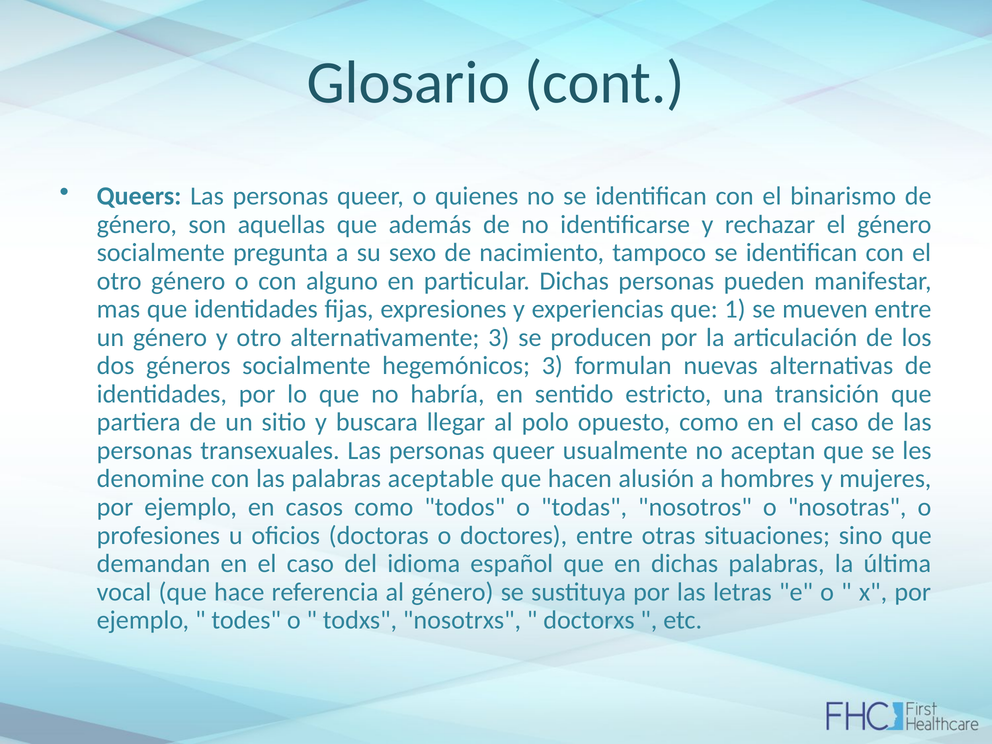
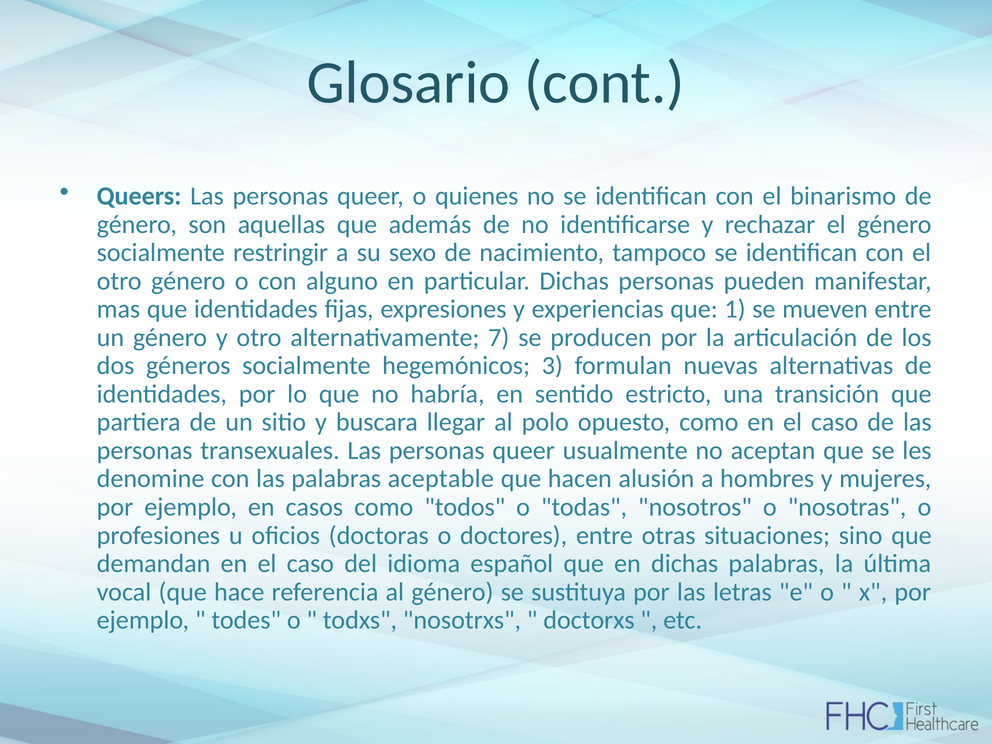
pregunta: pregunta -> restringir
alternativamente 3: 3 -> 7
